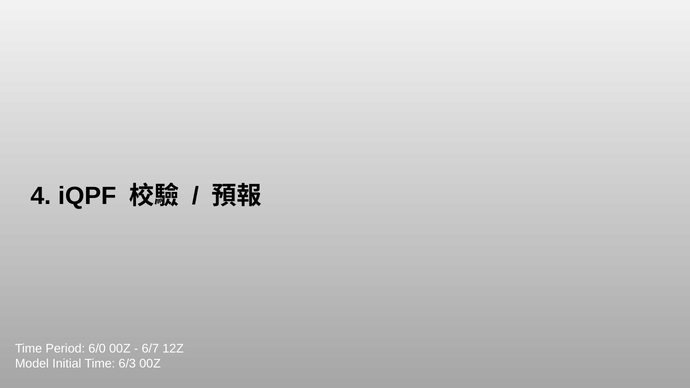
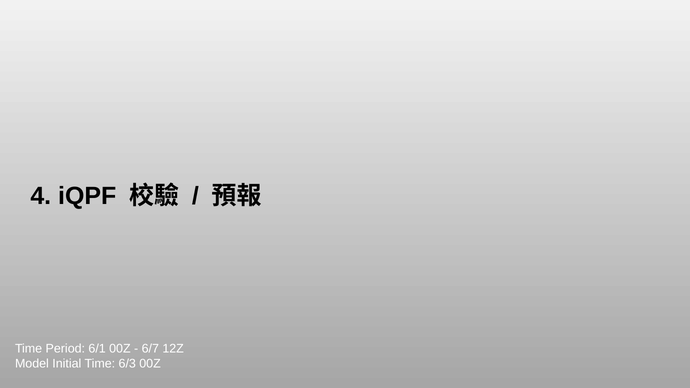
6/0: 6/0 -> 6/1
